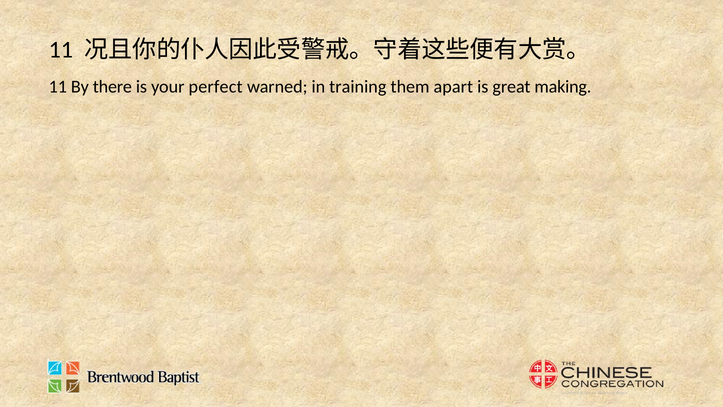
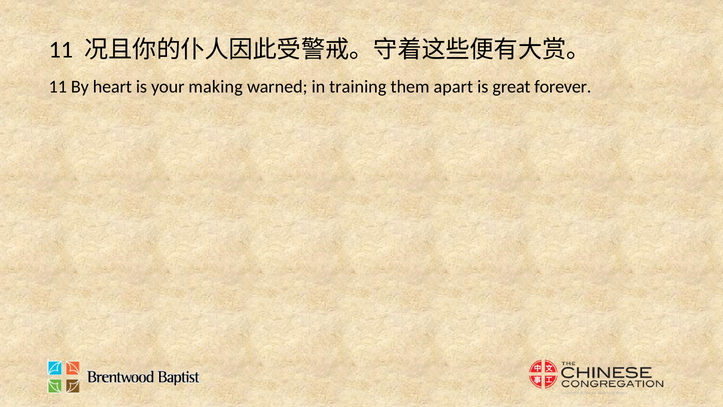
there: there -> heart
perfect: perfect -> making
making: making -> forever
